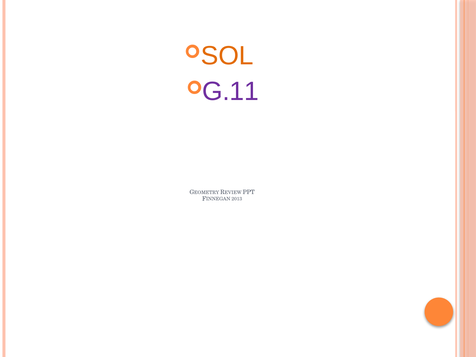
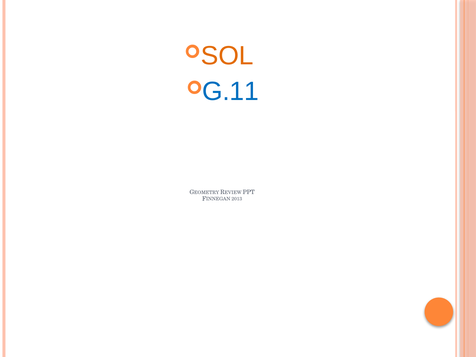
G.11 colour: purple -> blue
